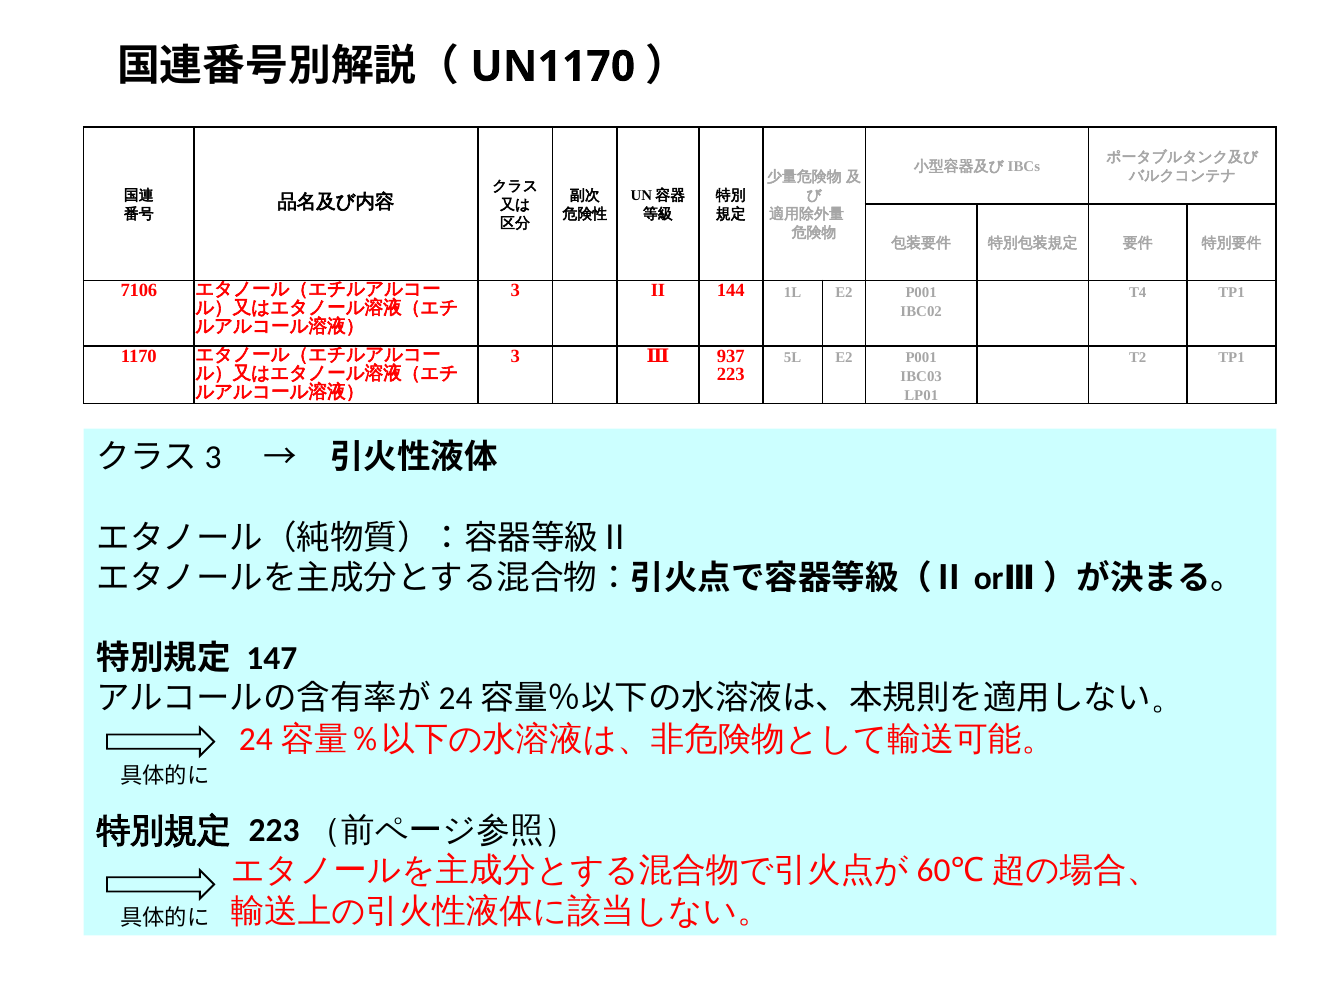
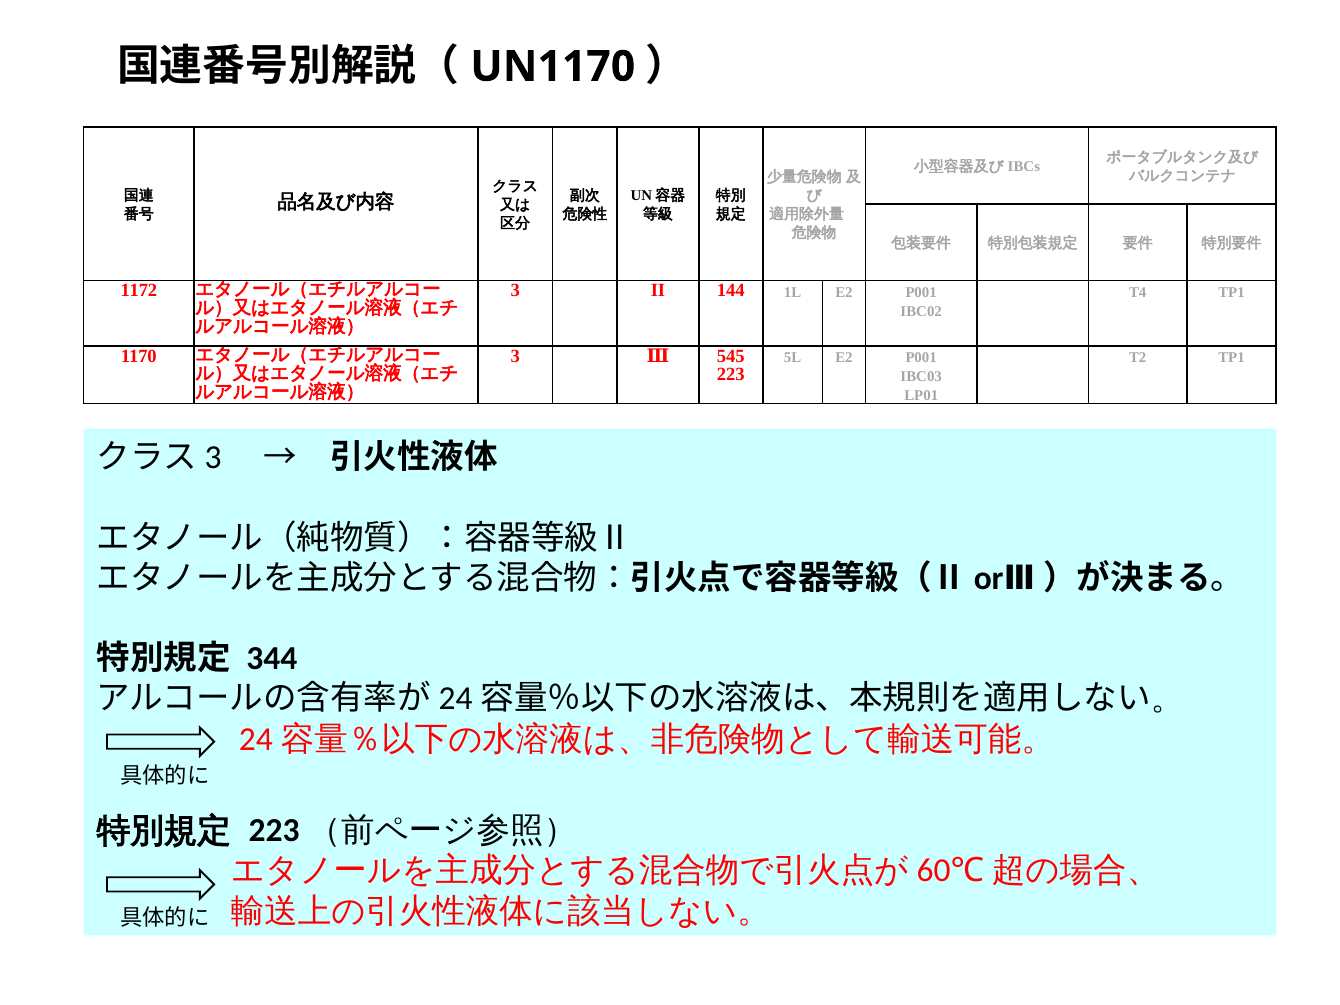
7106: 7106 -> 1172
937: 937 -> 545
147: 147 -> 344
